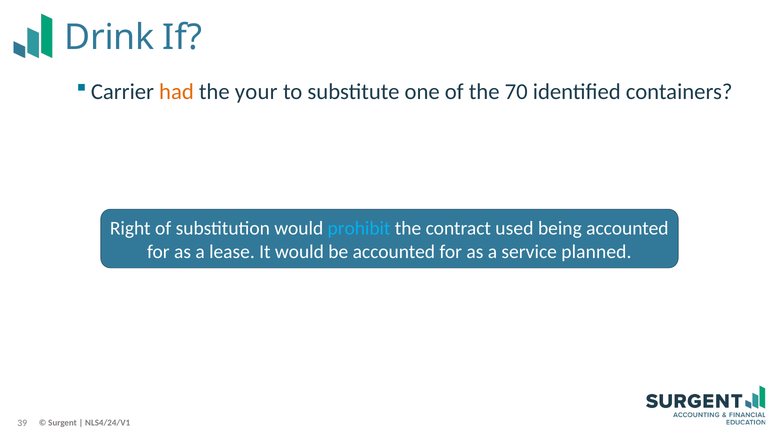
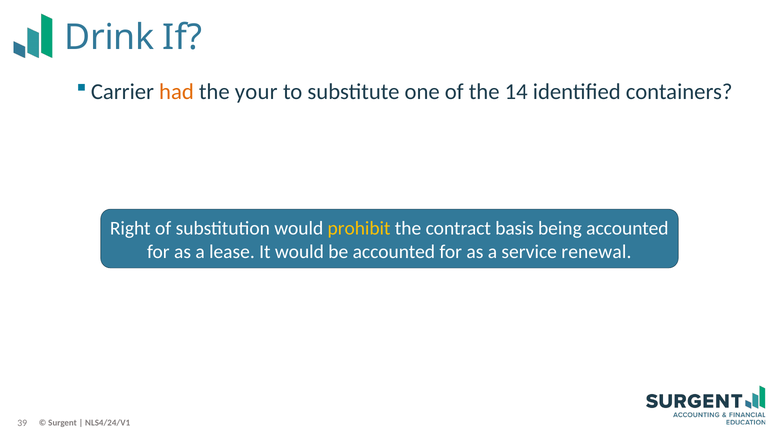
70: 70 -> 14
prohibit colour: light blue -> yellow
used: used -> basis
planned: planned -> renewal
